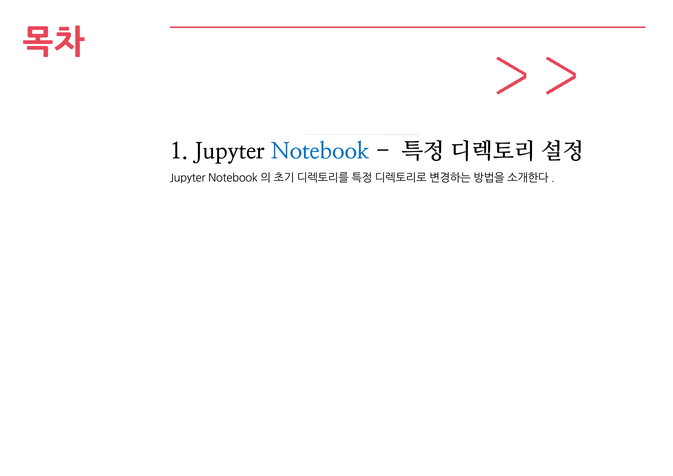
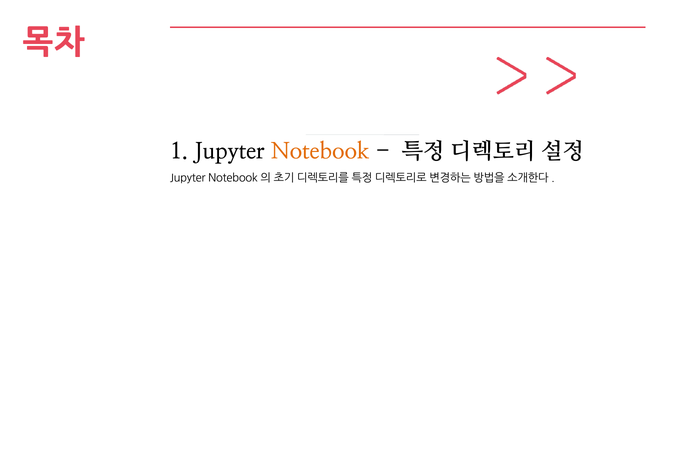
Notebook colour: blue -> orange
